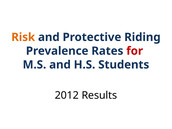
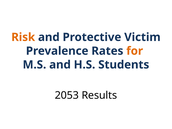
Riding: Riding -> Victim
for colour: red -> orange
2012: 2012 -> 2053
